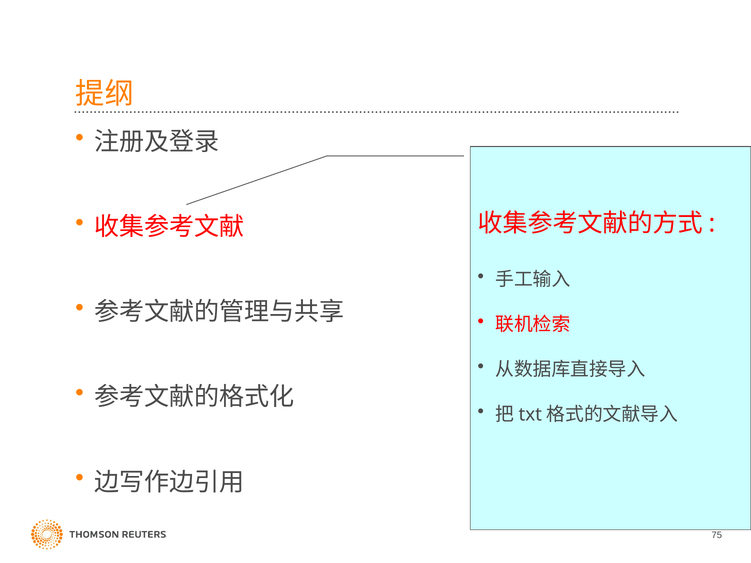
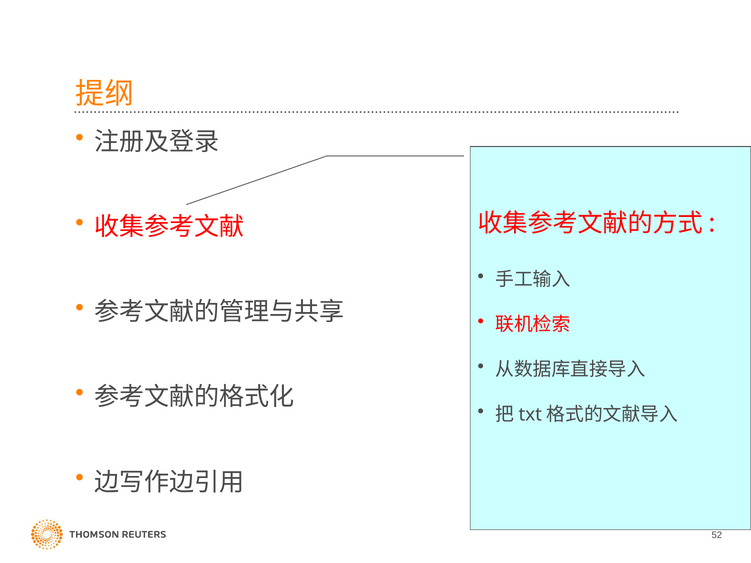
75: 75 -> 52
